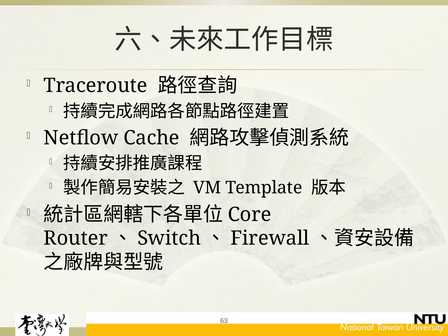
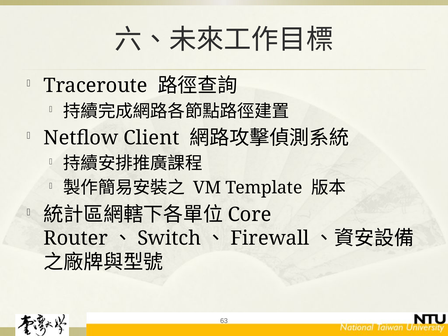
Cache: Cache -> Client
